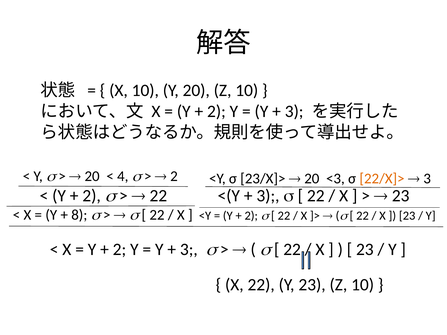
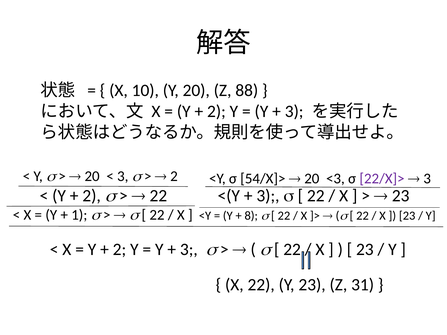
20 Z 10: 10 -> 88
4 at (123, 176): 4 -> 3
23/X]>: 23/X]> -> 54/X]>
22/X]> colour: orange -> purple
8: 8 -> 1
2 at (251, 216): 2 -> 8
23 Z 10: 10 -> 31
